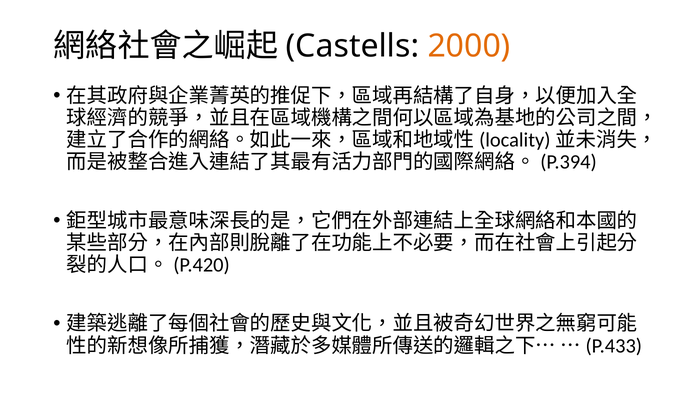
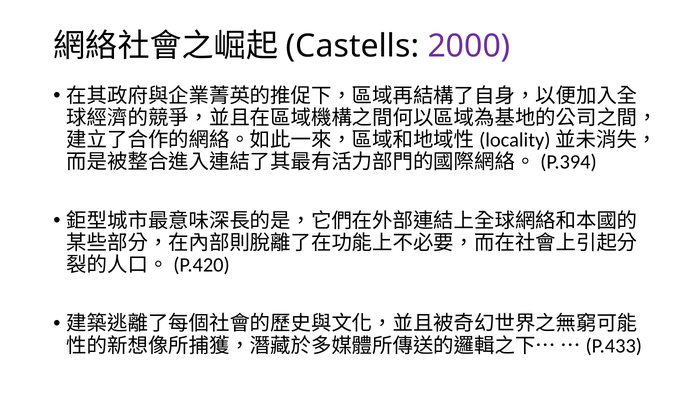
2000 colour: orange -> purple
